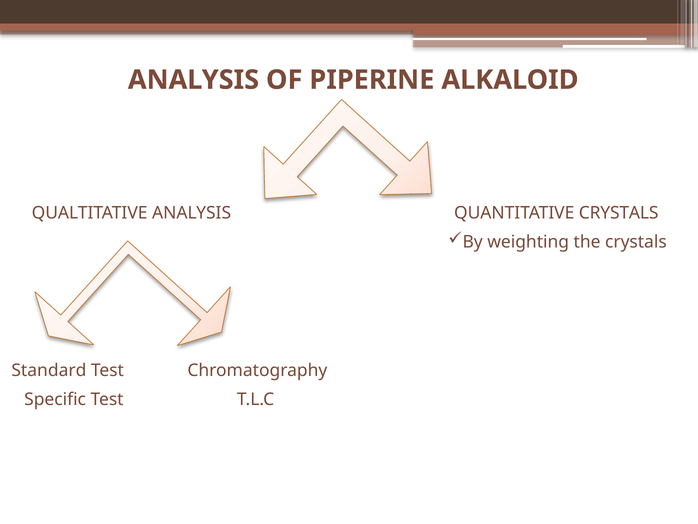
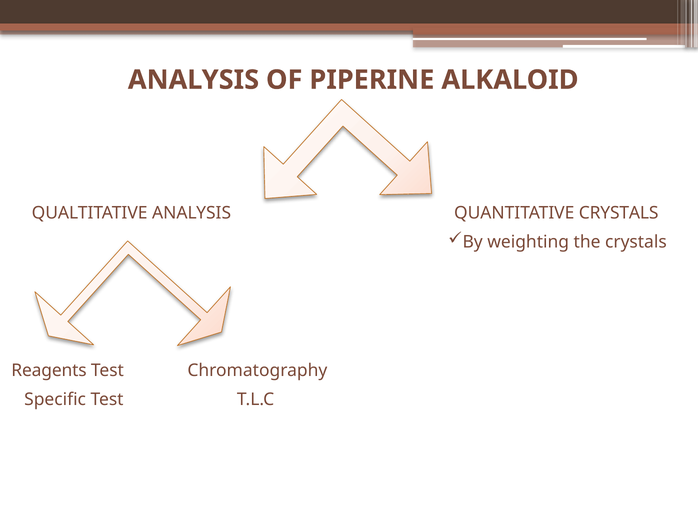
Standard: Standard -> Reagents
